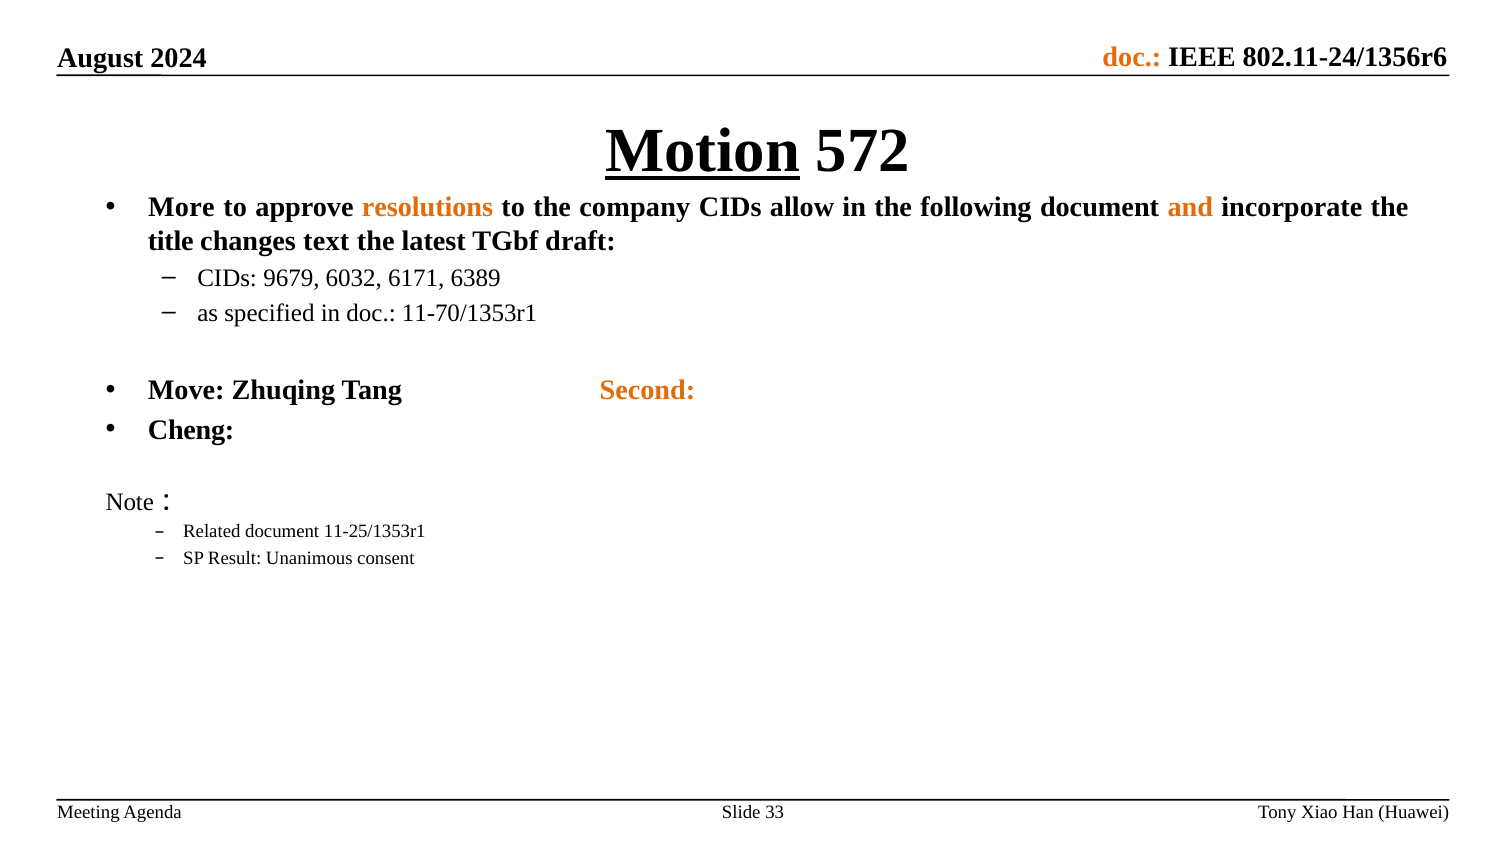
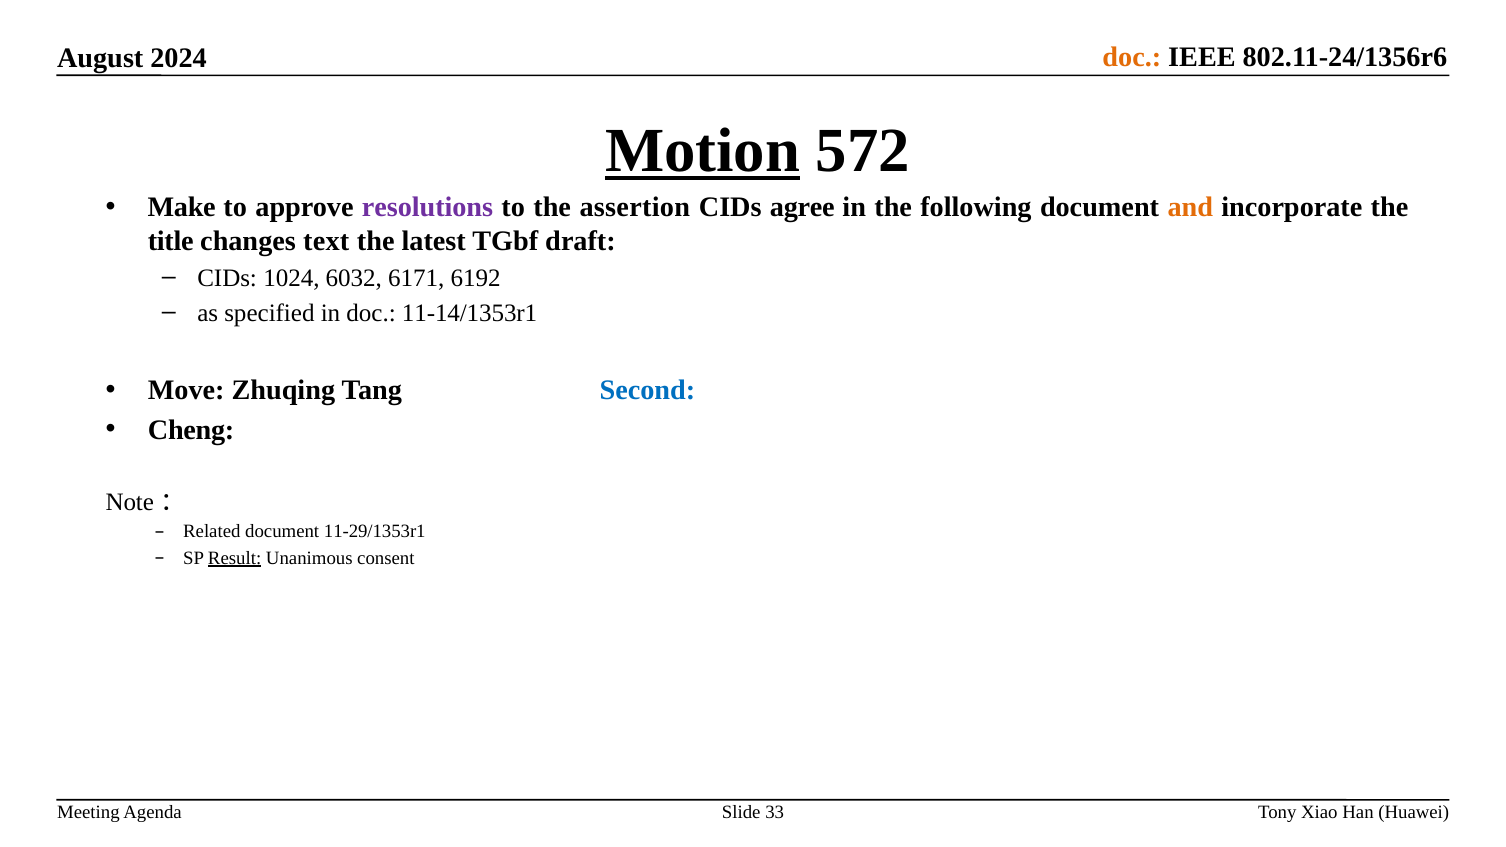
More: More -> Make
resolutions colour: orange -> purple
company: company -> assertion
allow: allow -> agree
9679: 9679 -> 1024
6389: 6389 -> 6192
11-70/1353r1: 11-70/1353r1 -> 11-14/1353r1
Second colour: orange -> blue
11-25/1353r1: 11-25/1353r1 -> 11-29/1353r1
Result underline: none -> present
